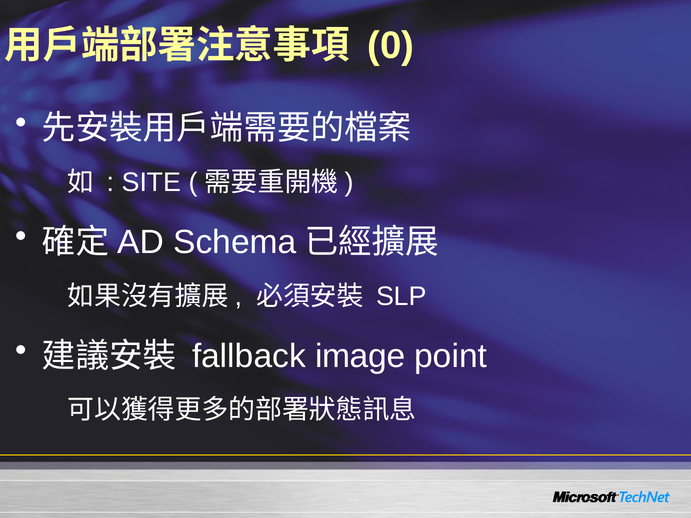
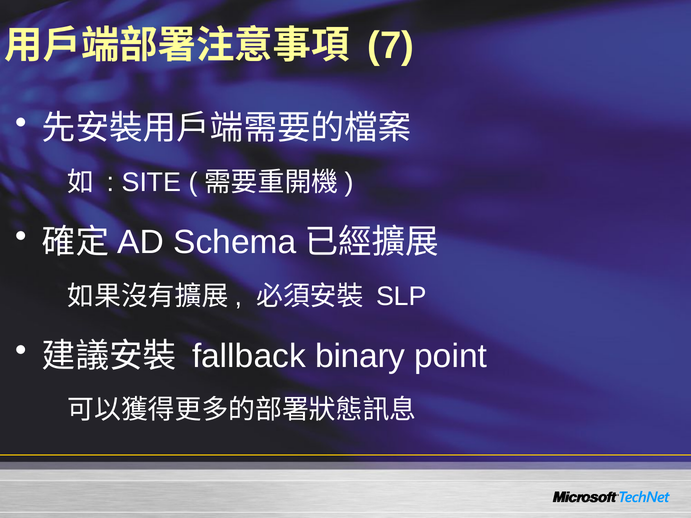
0: 0 -> 7
image: image -> binary
